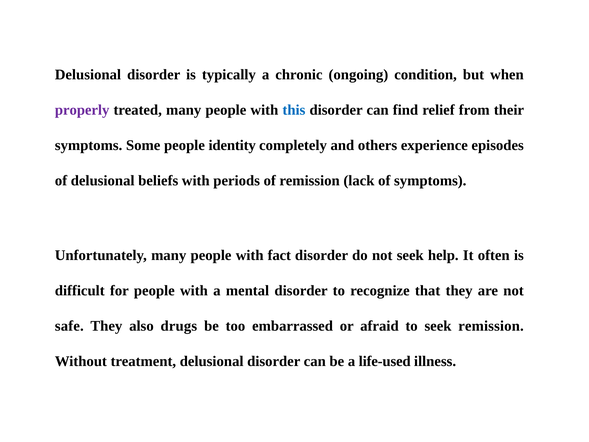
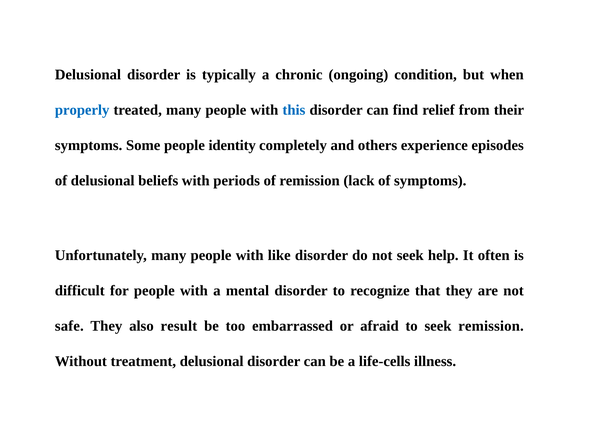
properly colour: purple -> blue
fact: fact -> like
drugs: drugs -> result
life-used: life-used -> life-cells
